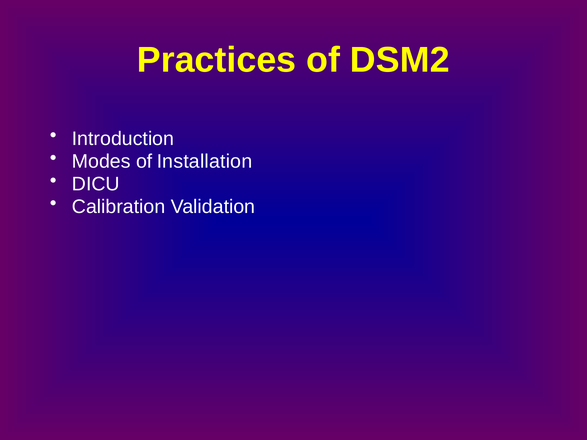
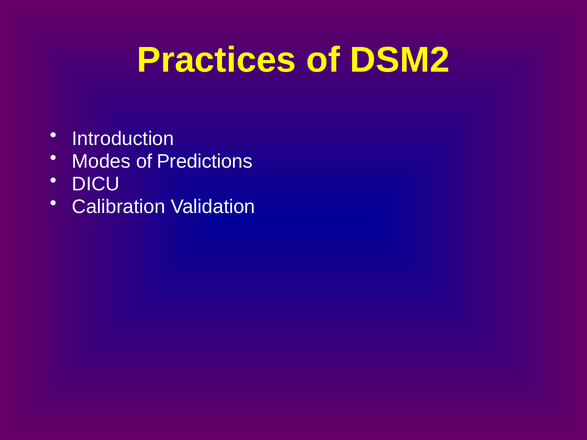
Installation: Installation -> Predictions
